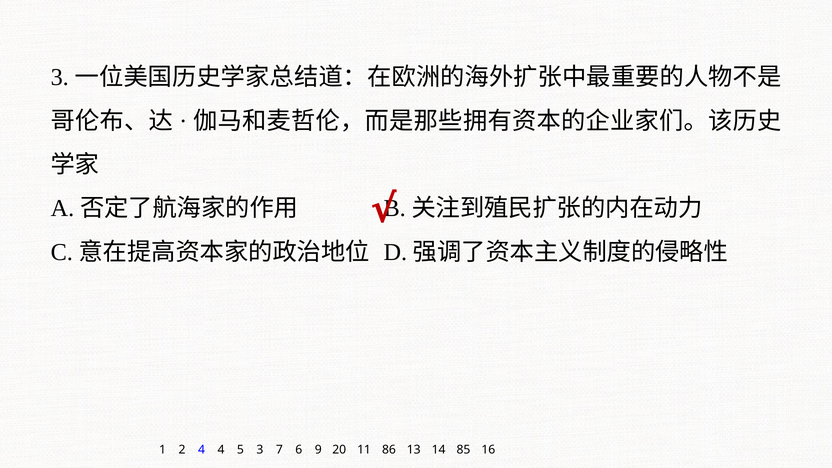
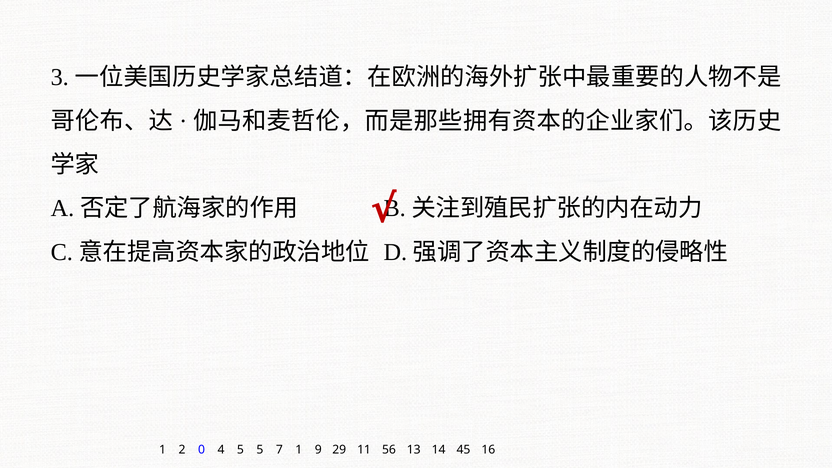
2 4: 4 -> 0
5 3: 3 -> 5
7 6: 6 -> 1
20: 20 -> 29
86: 86 -> 56
85: 85 -> 45
